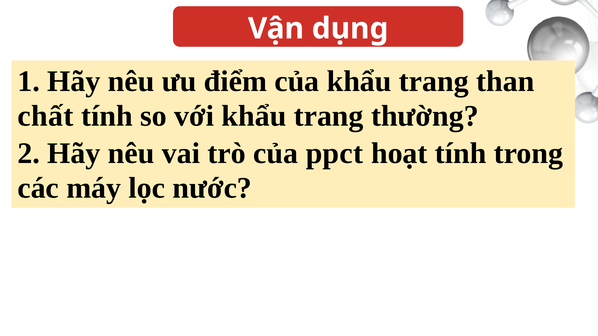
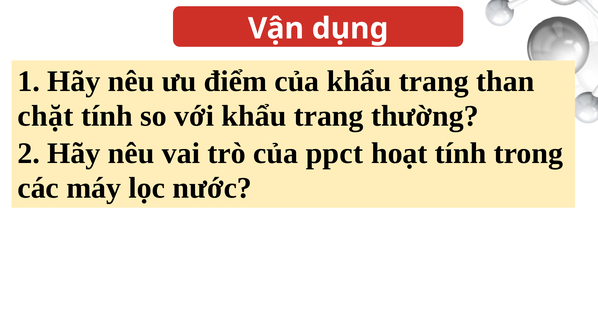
chất: chất -> chặt
